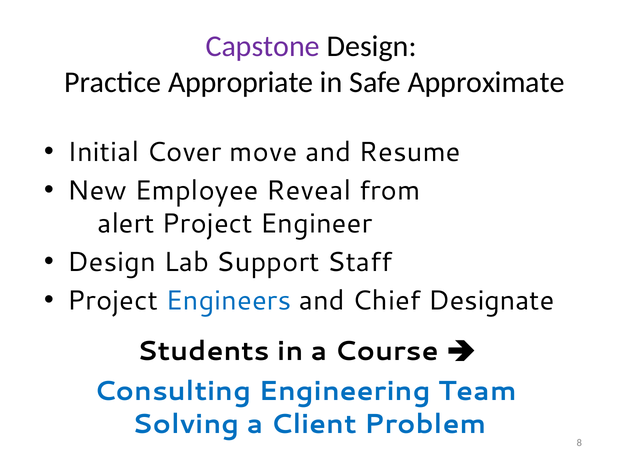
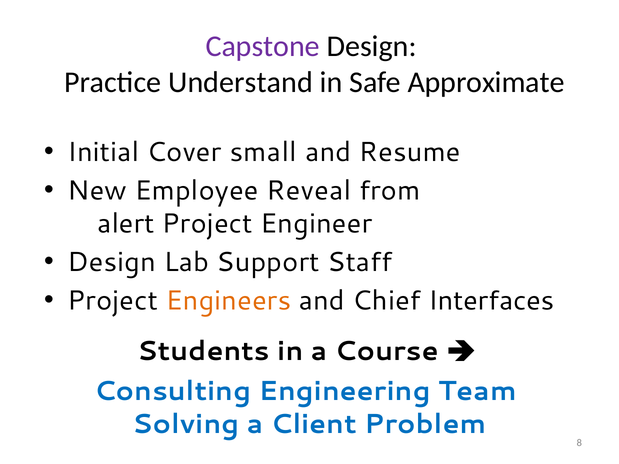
Appropriate: Appropriate -> Understand
move: move -> small
Engineers colour: blue -> orange
Designate: Designate -> Interfaces
